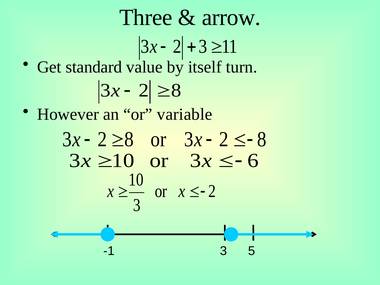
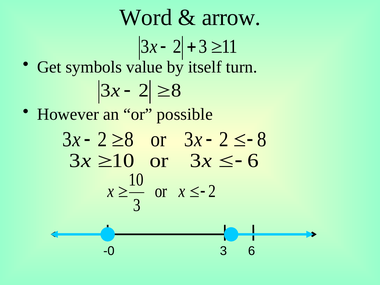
Three: Three -> Word
standard: standard -> symbols
variable: variable -> possible
-1: -1 -> -0
3 5: 5 -> 6
